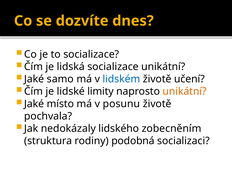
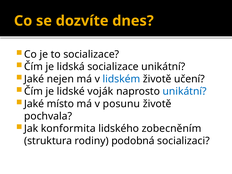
samo: samo -> nejen
limity: limity -> voják
unikátní at (185, 91) colour: orange -> blue
nedokázaly: nedokázaly -> konformita
